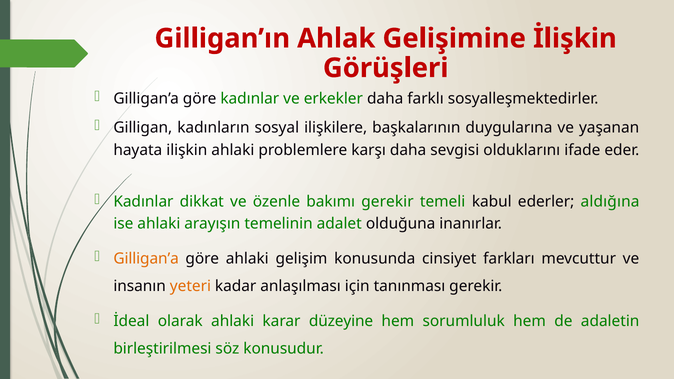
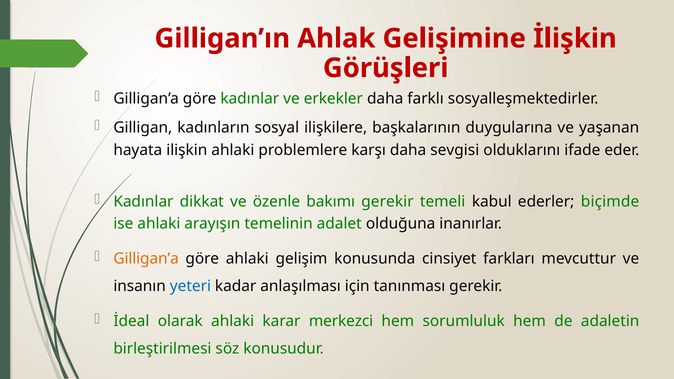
aldığına: aldığına -> biçimde
yeteri colour: orange -> blue
düzeyine: düzeyine -> merkezci
